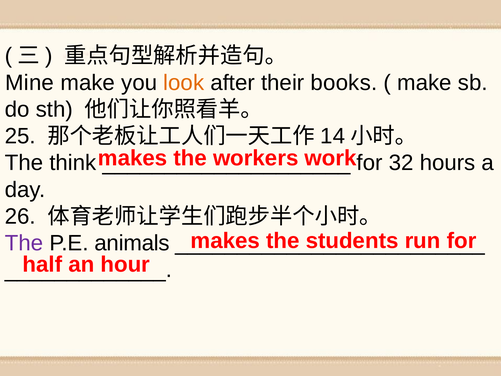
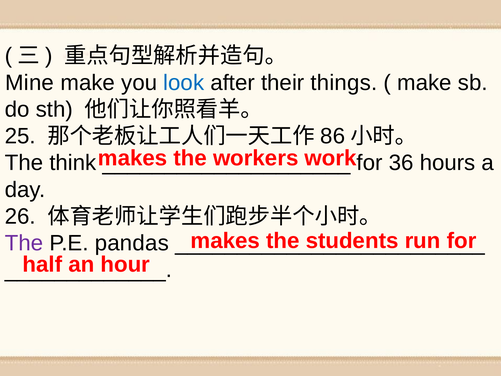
look colour: orange -> blue
books: books -> things
14: 14 -> 86
32: 32 -> 36
animals: animals -> pandas
